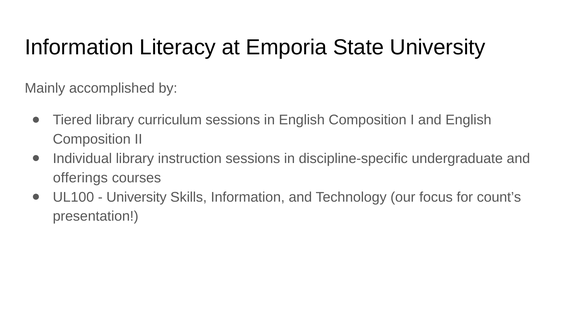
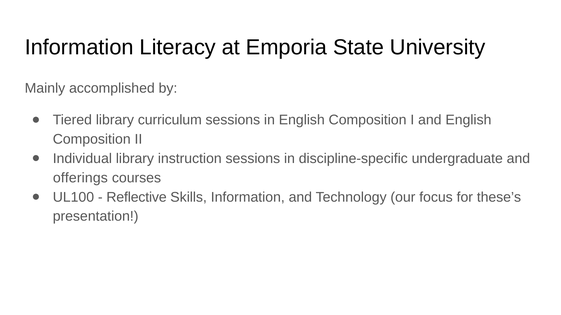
University at (137, 197): University -> Reflective
count’s: count’s -> these’s
